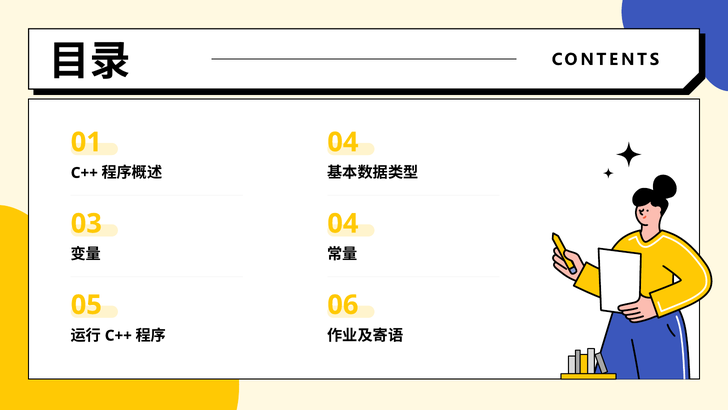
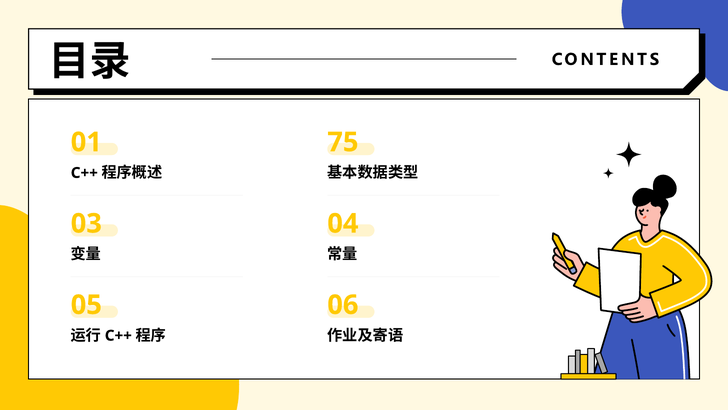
01 04: 04 -> 75
